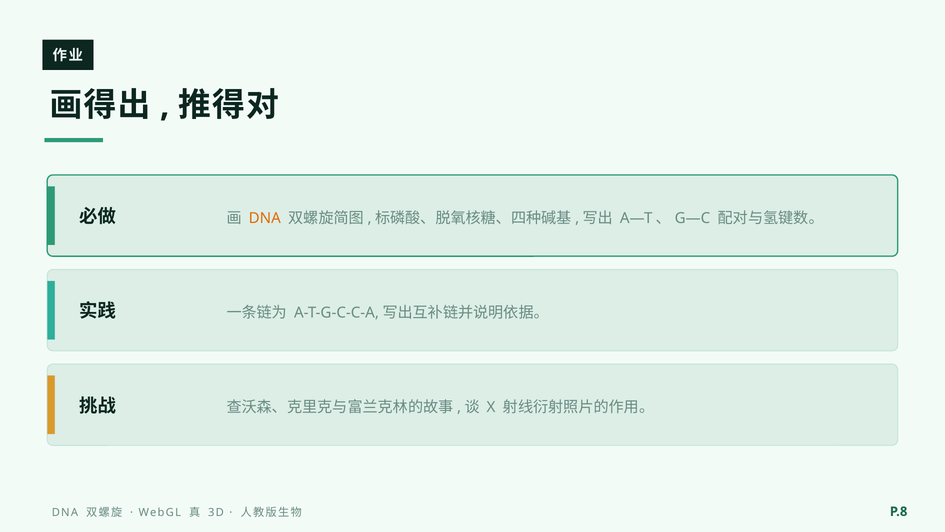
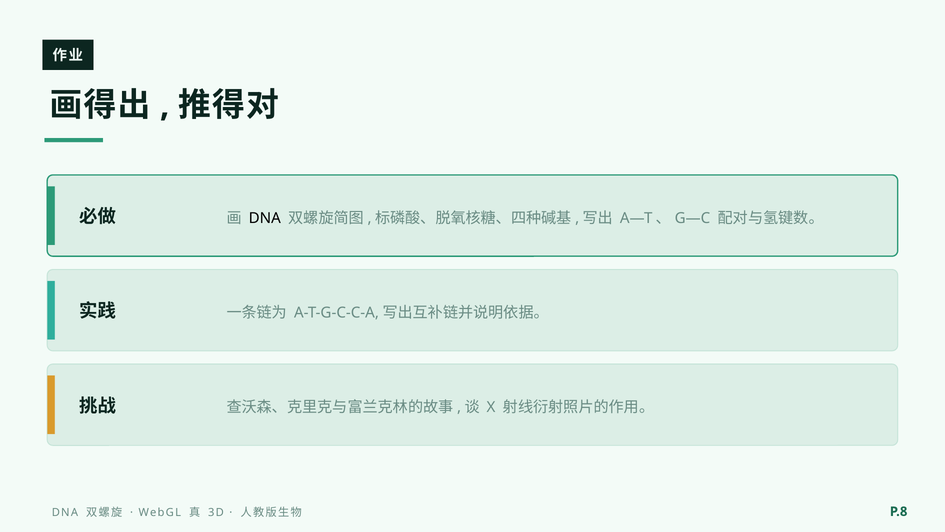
DNA at (265, 218) colour: orange -> black
